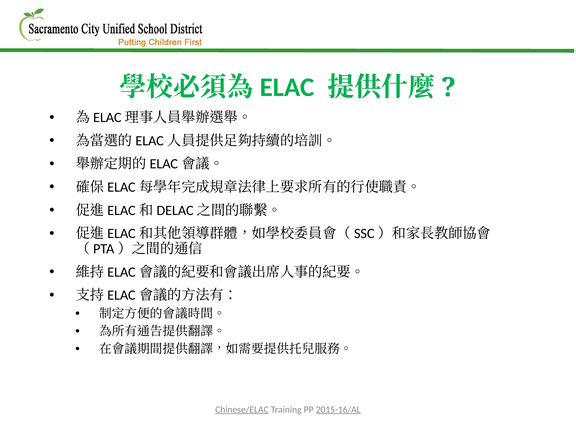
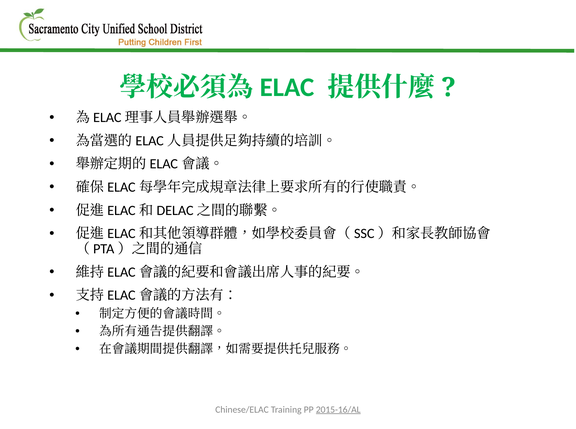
Chinese/ELAC underline: present -> none
